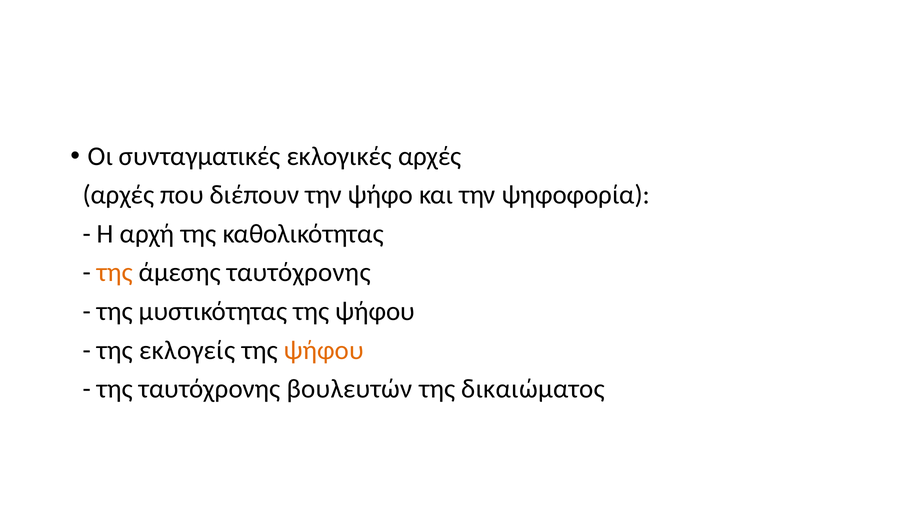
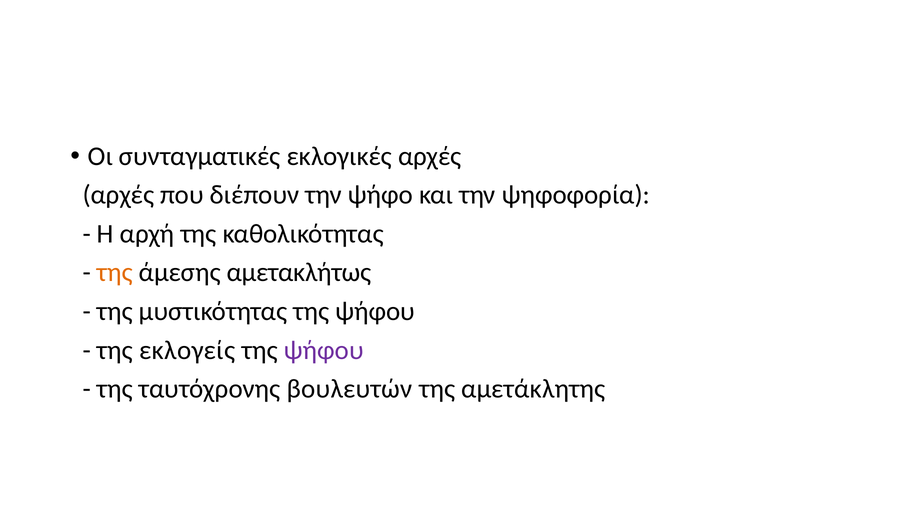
άμεσης ταυτόχρονης: ταυτόχρονης -> αμετακλήτως
ψήφου at (324, 350) colour: orange -> purple
δικαιώματος: δικαιώματος -> αμετάκλητης
